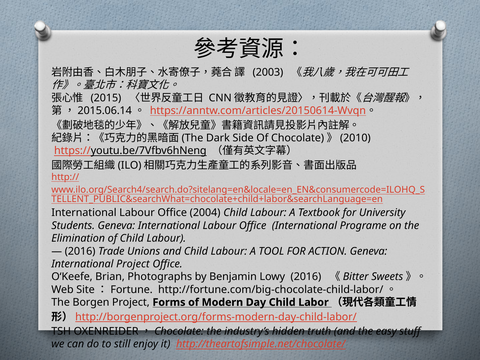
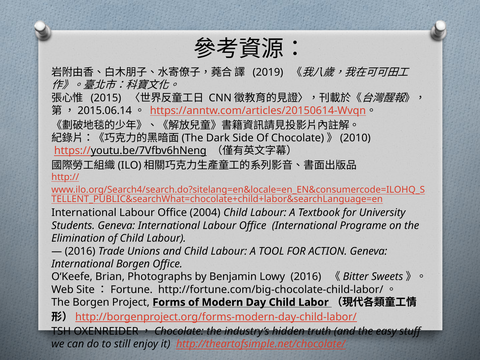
2003: 2003 -> 2019
International Project: Project -> Borgen
